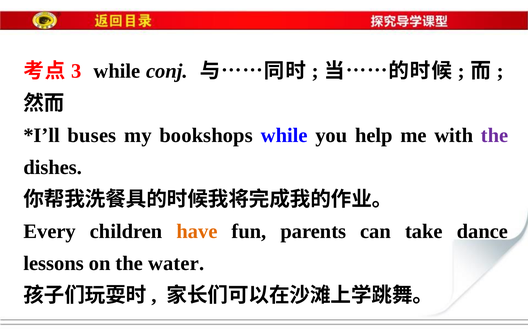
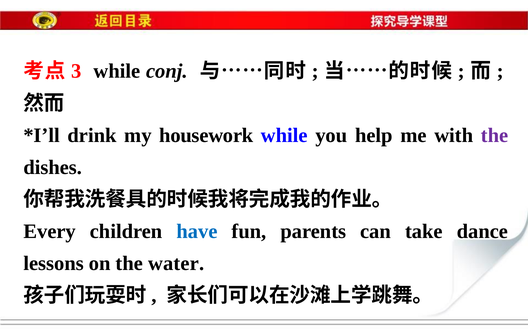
buses: buses -> drink
bookshops: bookshops -> housework
have colour: orange -> blue
